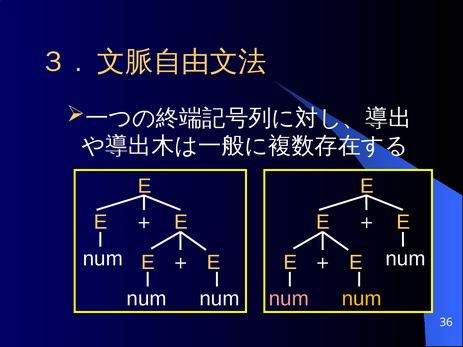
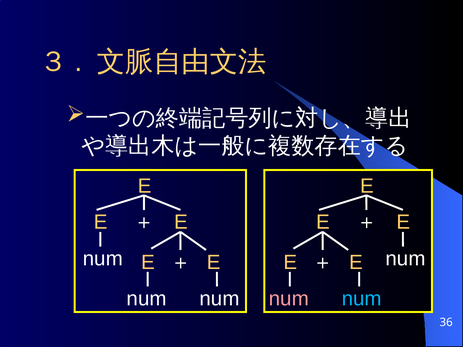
num at (362, 299) colour: yellow -> light blue
